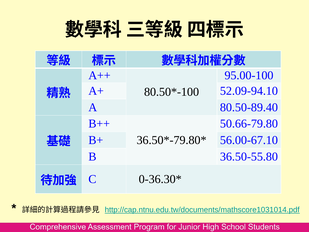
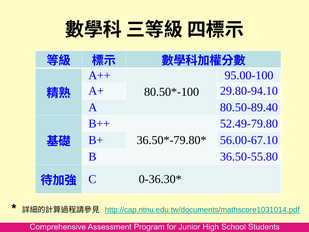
52.09-94.10: 52.09-94.10 -> 29.80-94.10
50.66-79.80: 50.66-79.80 -> 52.49-79.80
